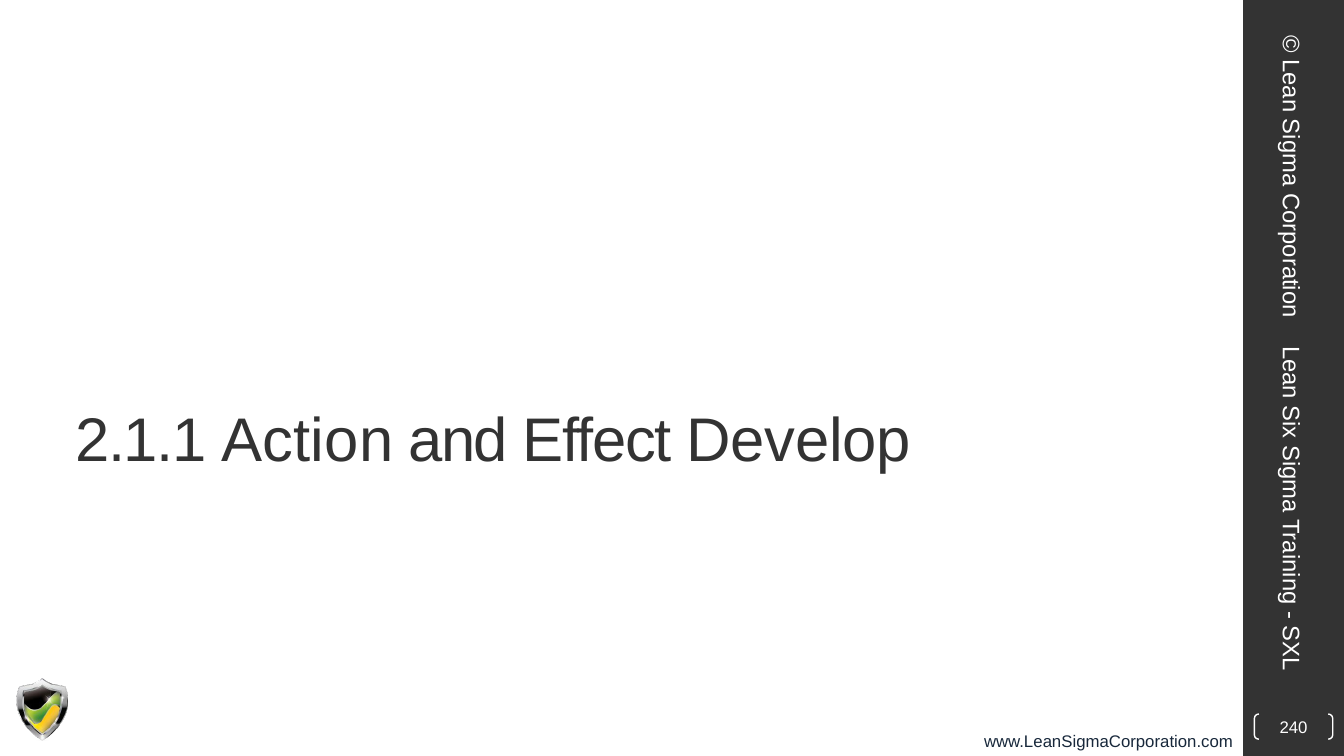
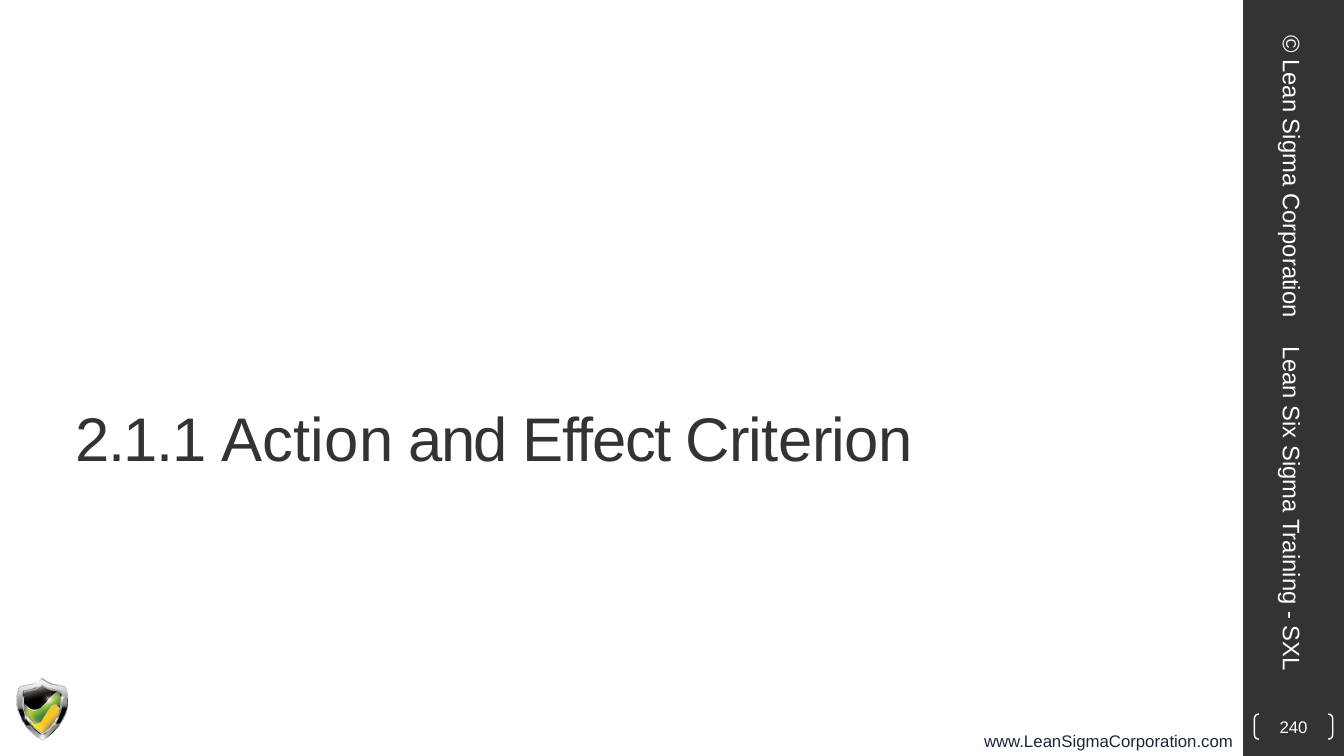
Develop: Develop -> Criterion
